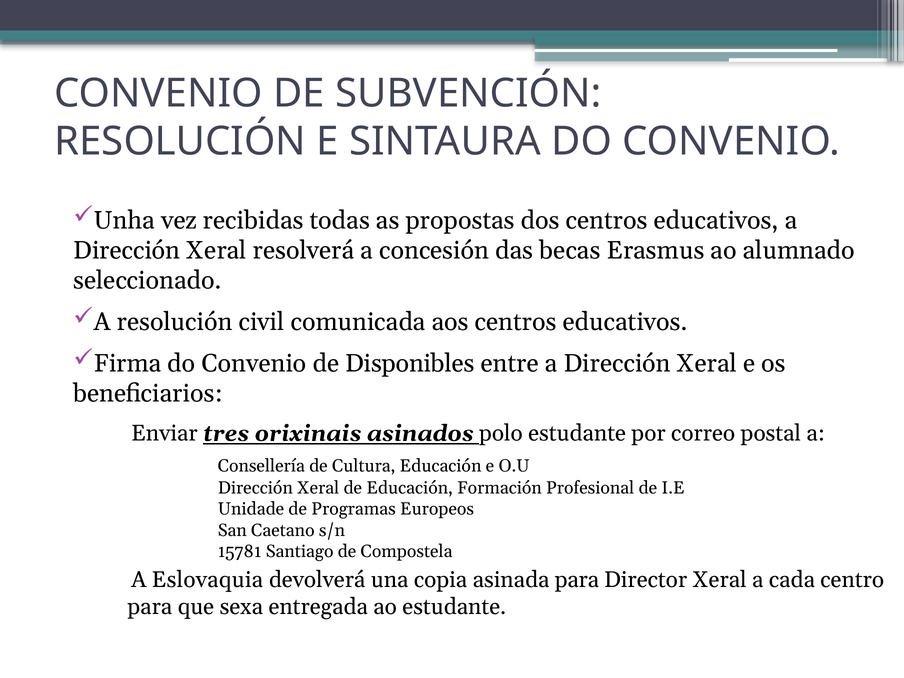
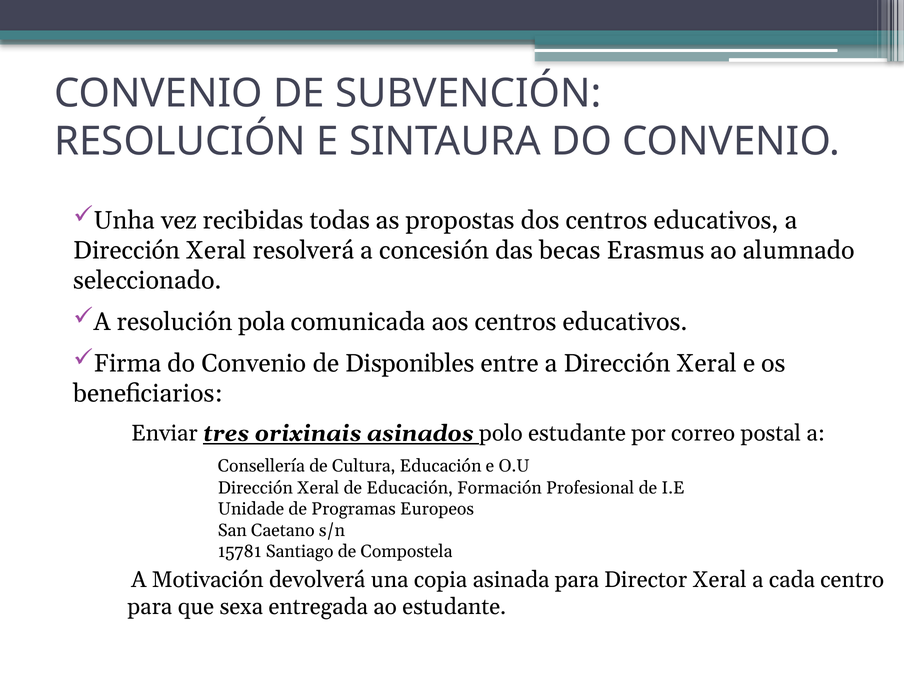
civil: civil -> pola
Eslovaquia: Eslovaquia -> Motivación
